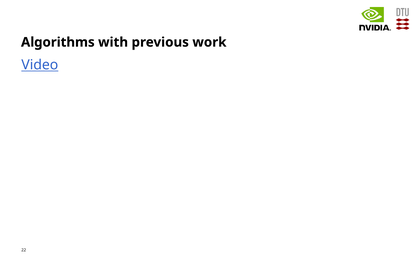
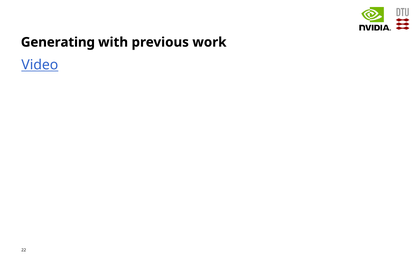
Algorithms: Algorithms -> Generating
